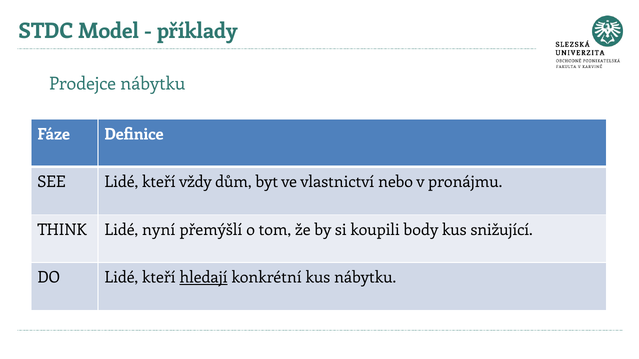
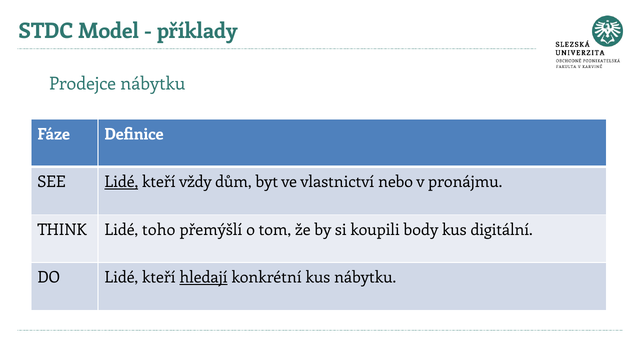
Lidé at (121, 182) underline: none -> present
nyní: nyní -> toho
snižující: snižující -> digitální
